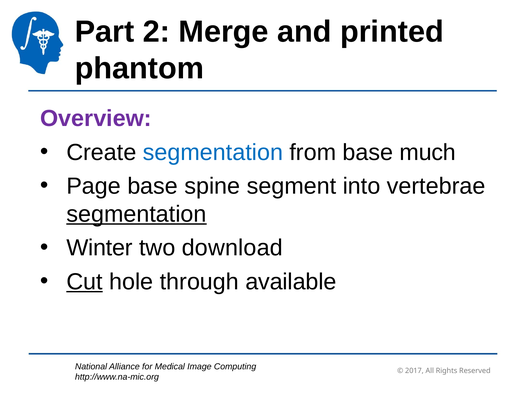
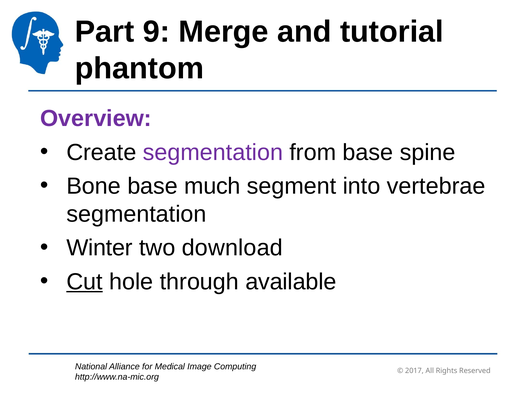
2: 2 -> 9
printed: printed -> tutorial
segmentation at (213, 153) colour: blue -> purple
much: much -> spine
Page: Page -> Bone
spine: spine -> much
segmentation at (136, 215) underline: present -> none
